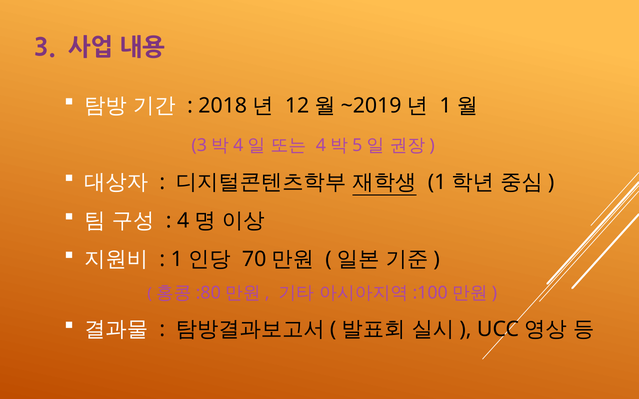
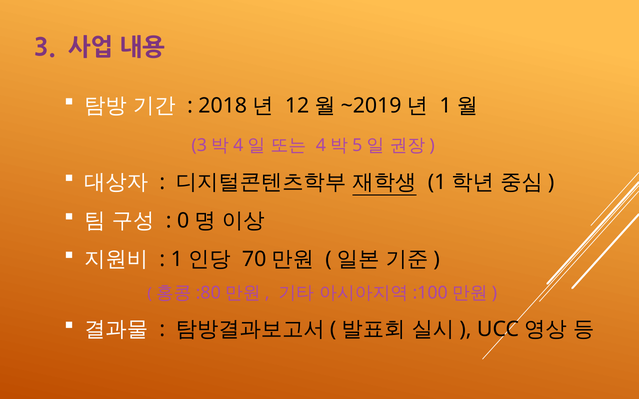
4: 4 -> 0
